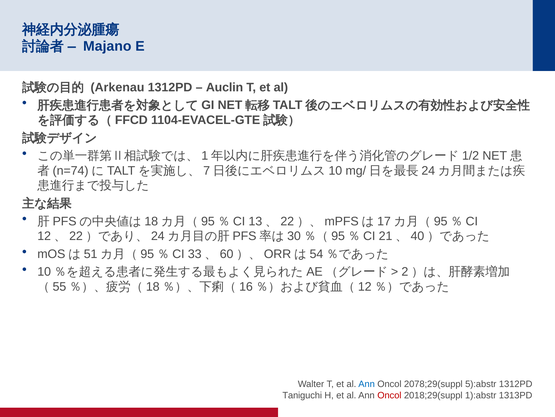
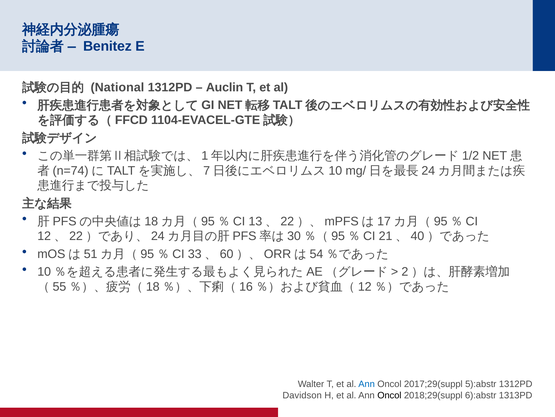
Majano: Majano -> Benitez
Arkenau: Arkenau -> National
2078;29(suppl: 2078;29(suppl -> 2017;29(suppl
Taniguchi: Taniguchi -> Davidson
Oncol at (389, 395) colour: red -> black
1):abstr: 1):abstr -> 6):abstr
